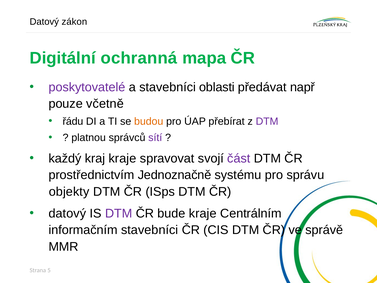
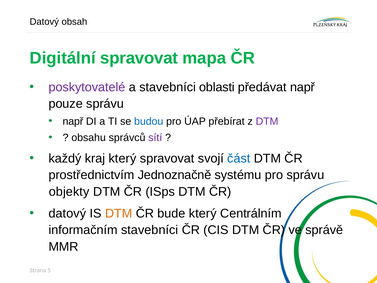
zákon: zákon -> obsah
Digitální ochranná: ochranná -> spravovat
pouze včetně: včetně -> správu
řádu at (73, 121): řádu -> např
budou colour: orange -> blue
platnou: platnou -> obsahu
kraj kraje: kraje -> který
část colour: purple -> blue
DTM at (119, 213) colour: purple -> orange
bude kraje: kraje -> který
